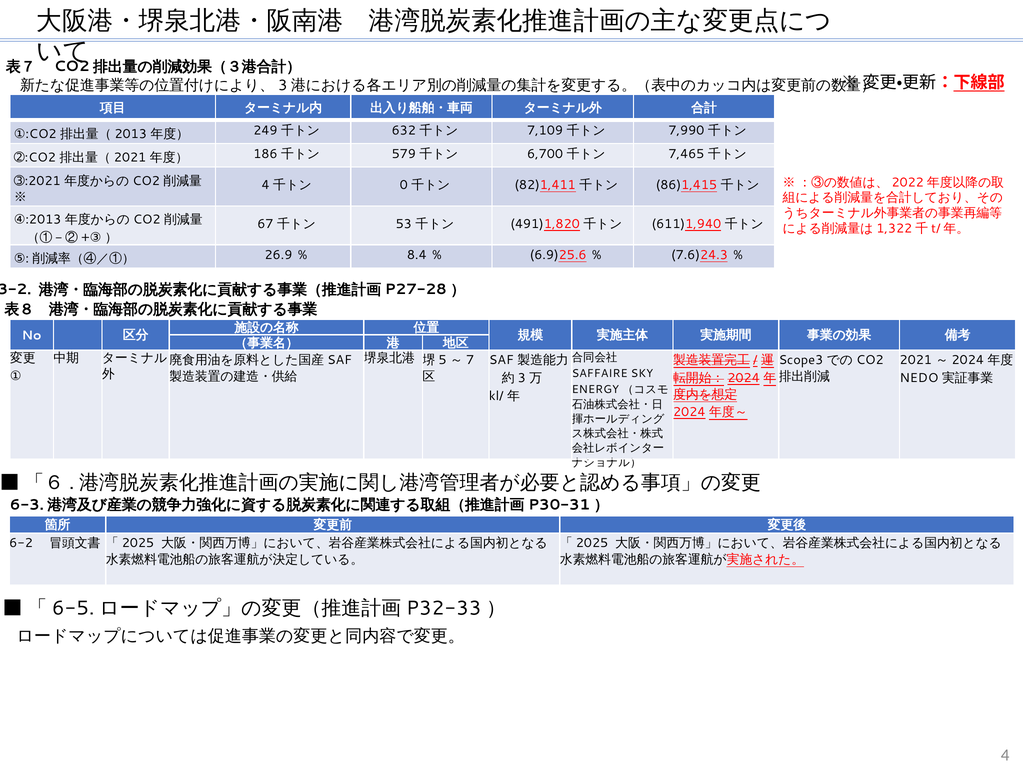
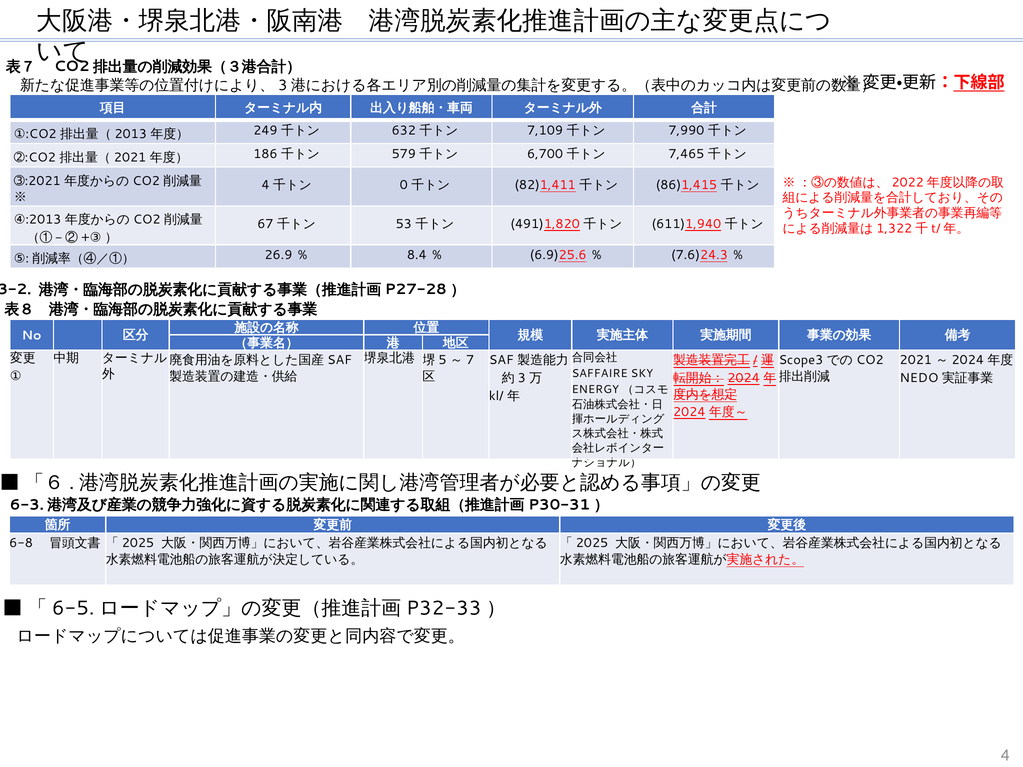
6-2: 6-2 -> 6-8
